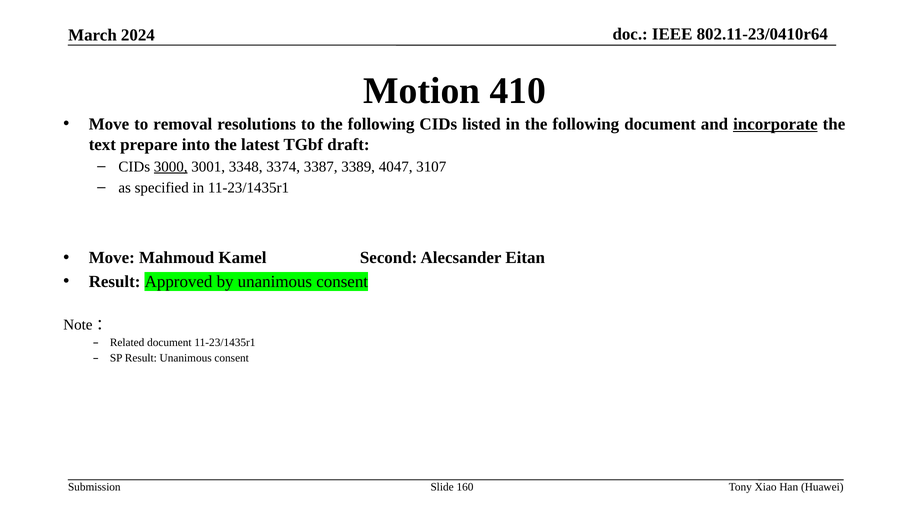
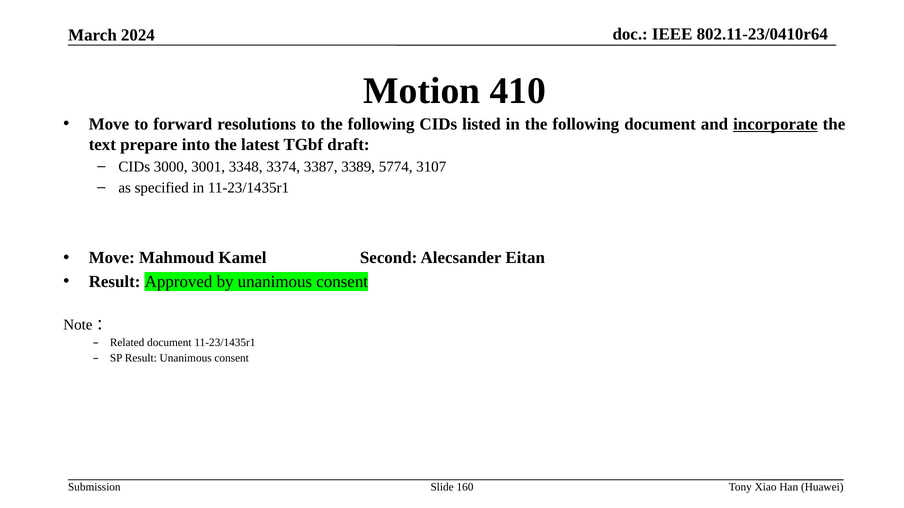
removal: removal -> forward
3000 underline: present -> none
4047: 4047 -> 5774
